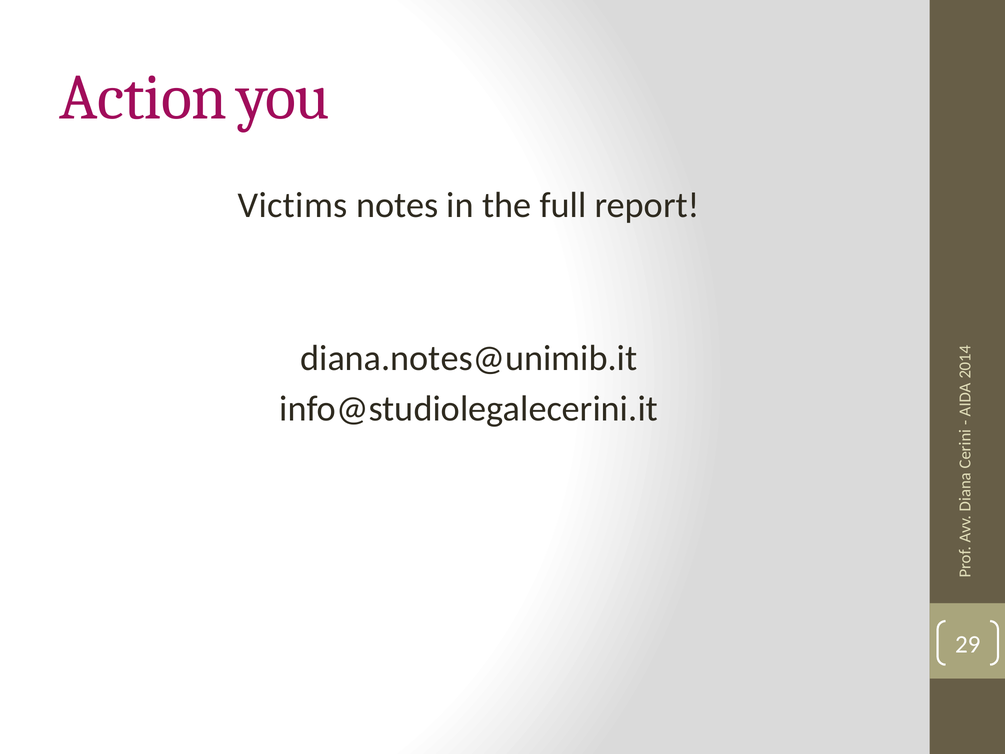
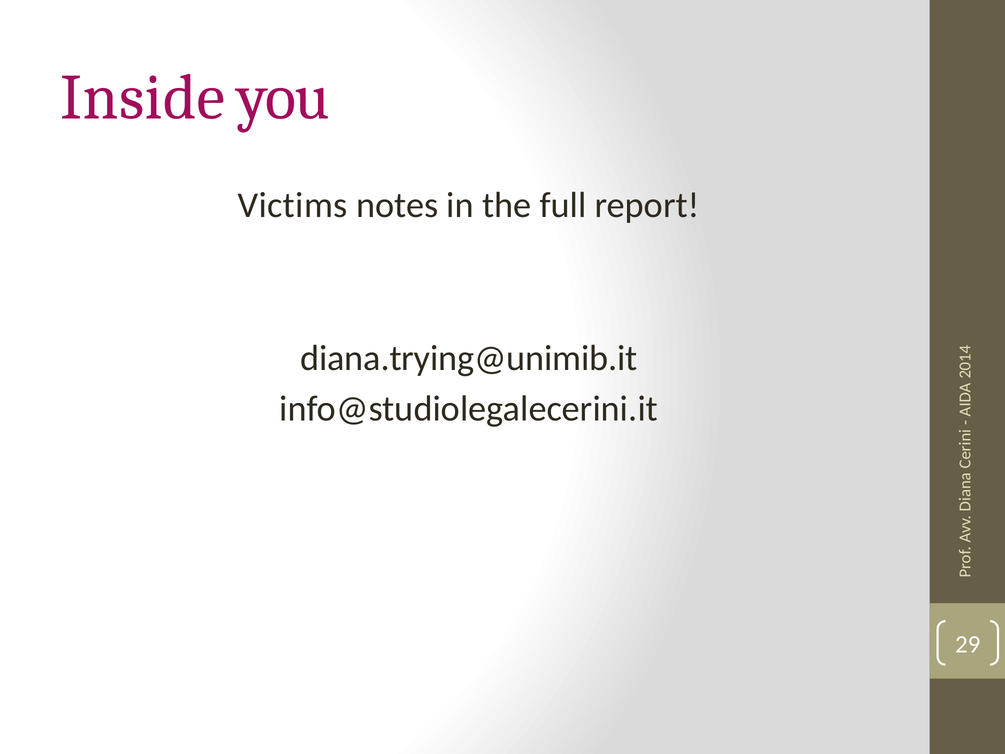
Action: Action -> Inside
diana.notes@unimib.it: diana.notes@unimib.it -> diana.trying@unimib.it
